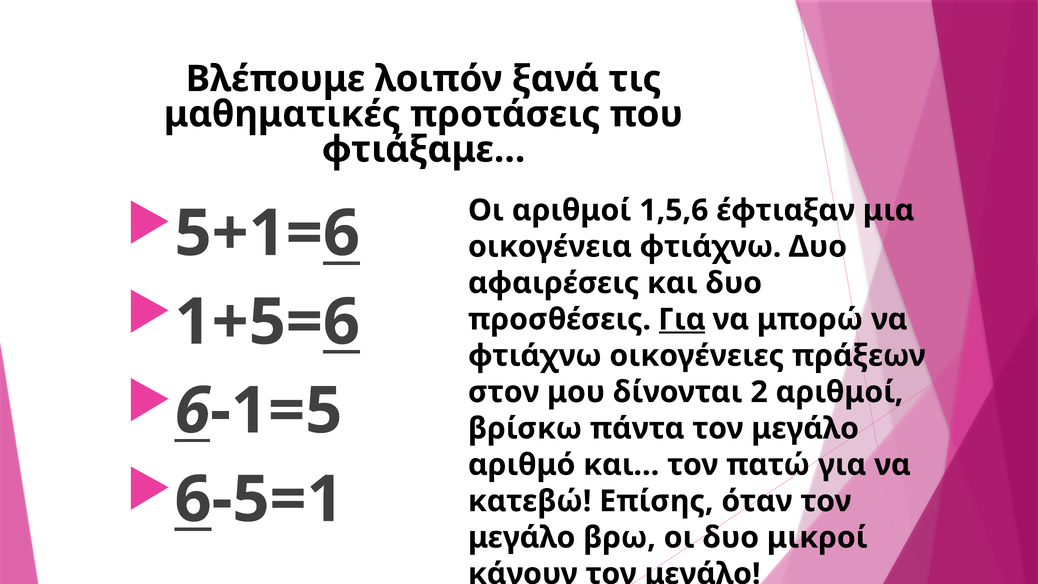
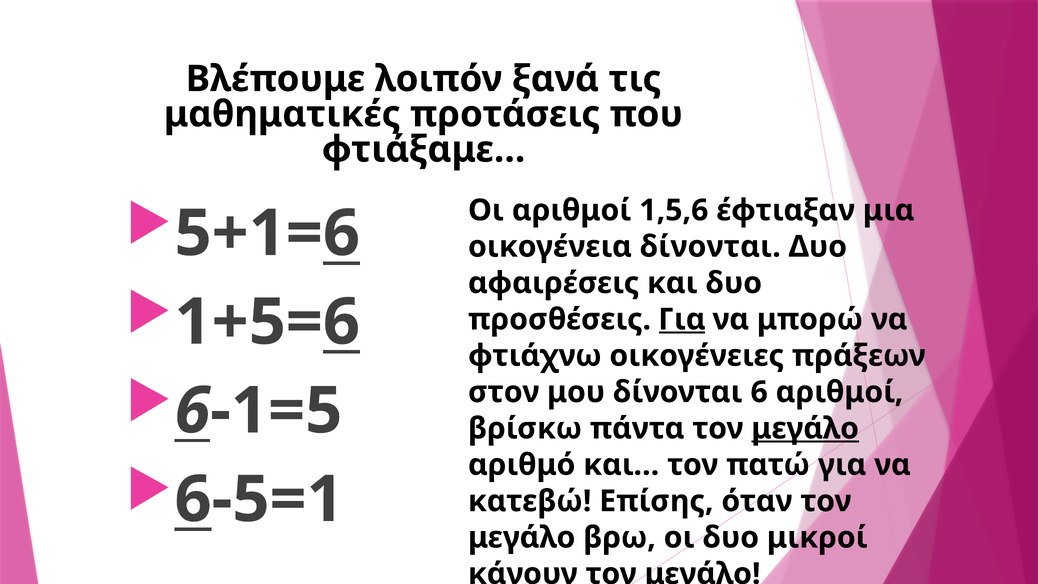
οικογένεια φτιάχνω: φτιάχνω -> δίνονται
2: 2 -> 6
μεγάλο at (805, 428) underline: none -> present
